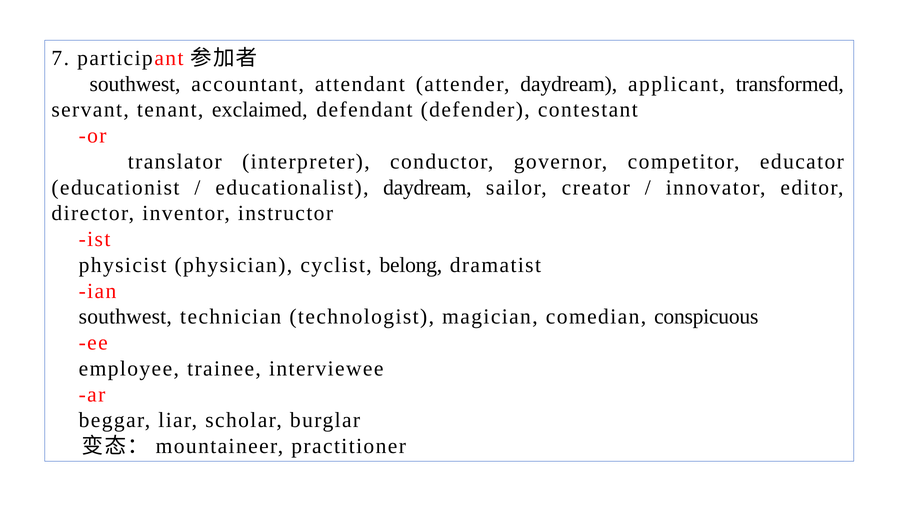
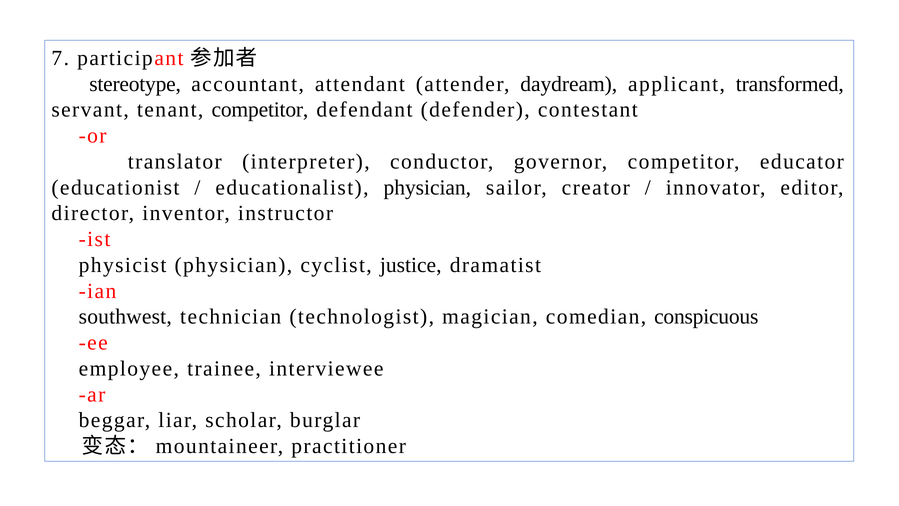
southwest at (135, 84): southwest -> stereotype
tenant exclaimed: exclaimed -> competitor
educationalist daydream: daydream -> physician
belong: belong -> justice
